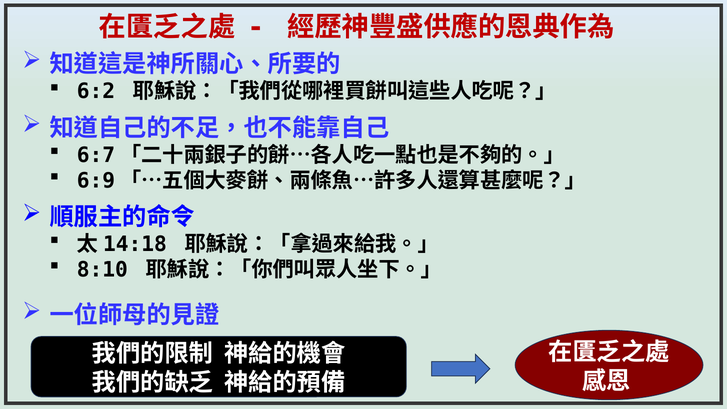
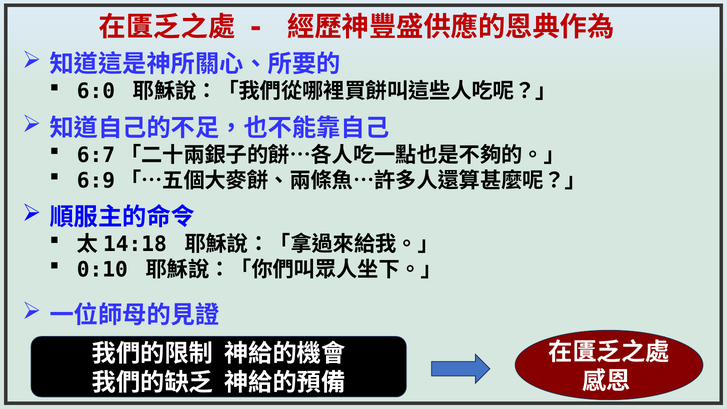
6:2: 6:2 -> 6:0
8:10: 8:10 -> 0:10
